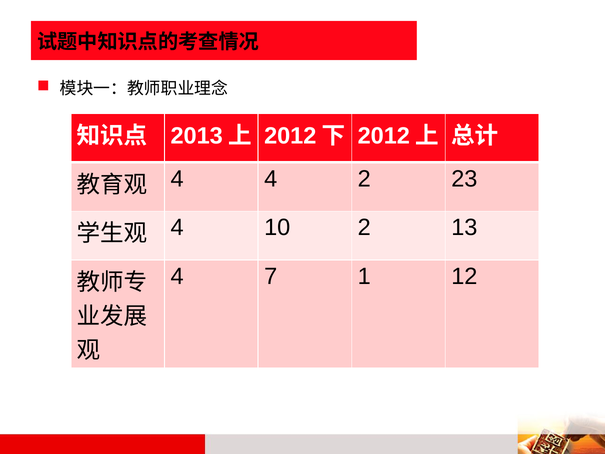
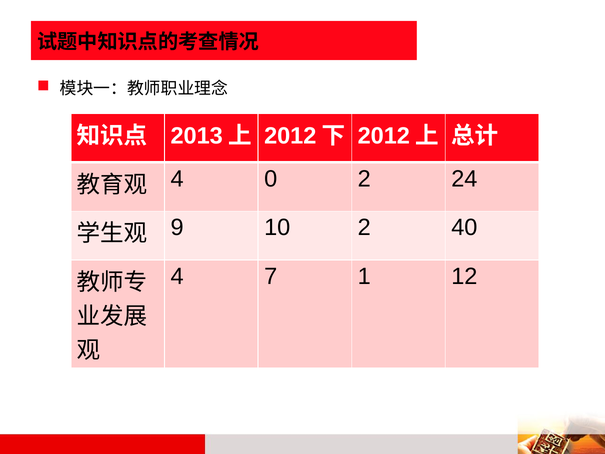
4 4: 4 -> 0
23: 23 -> 24
4 at (177, 228): 4 -> 9
13: 13 -> 40
